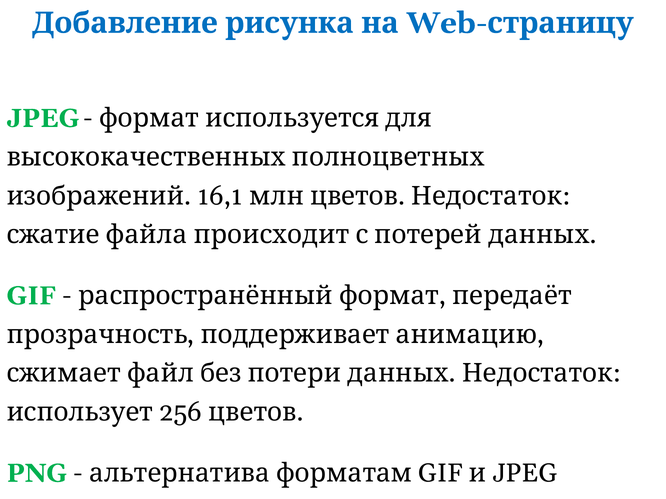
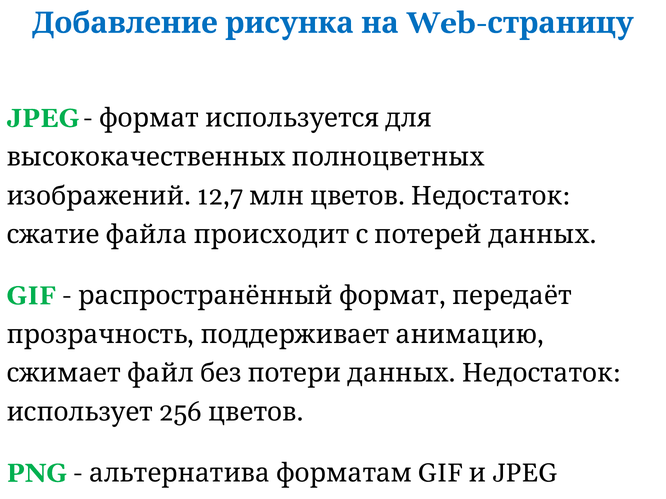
16,1: 16,1 -> 12,7
